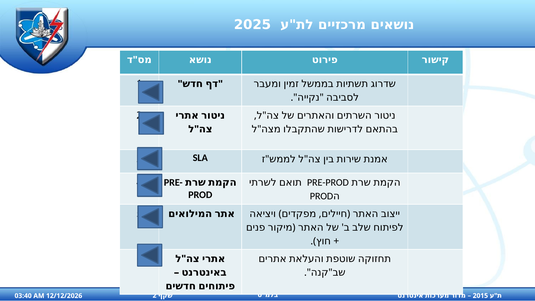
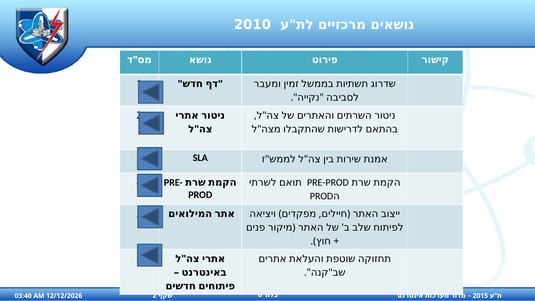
2025: 2025 -> 2010
